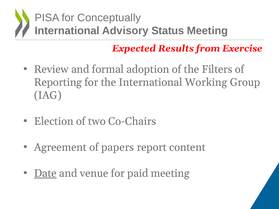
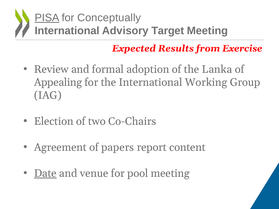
PISA underline: none -> present
Status: Status -> Target
Filters: Filters -> Lanka
Reporting: Reporting -> Appealing
paid: paid -> pool
